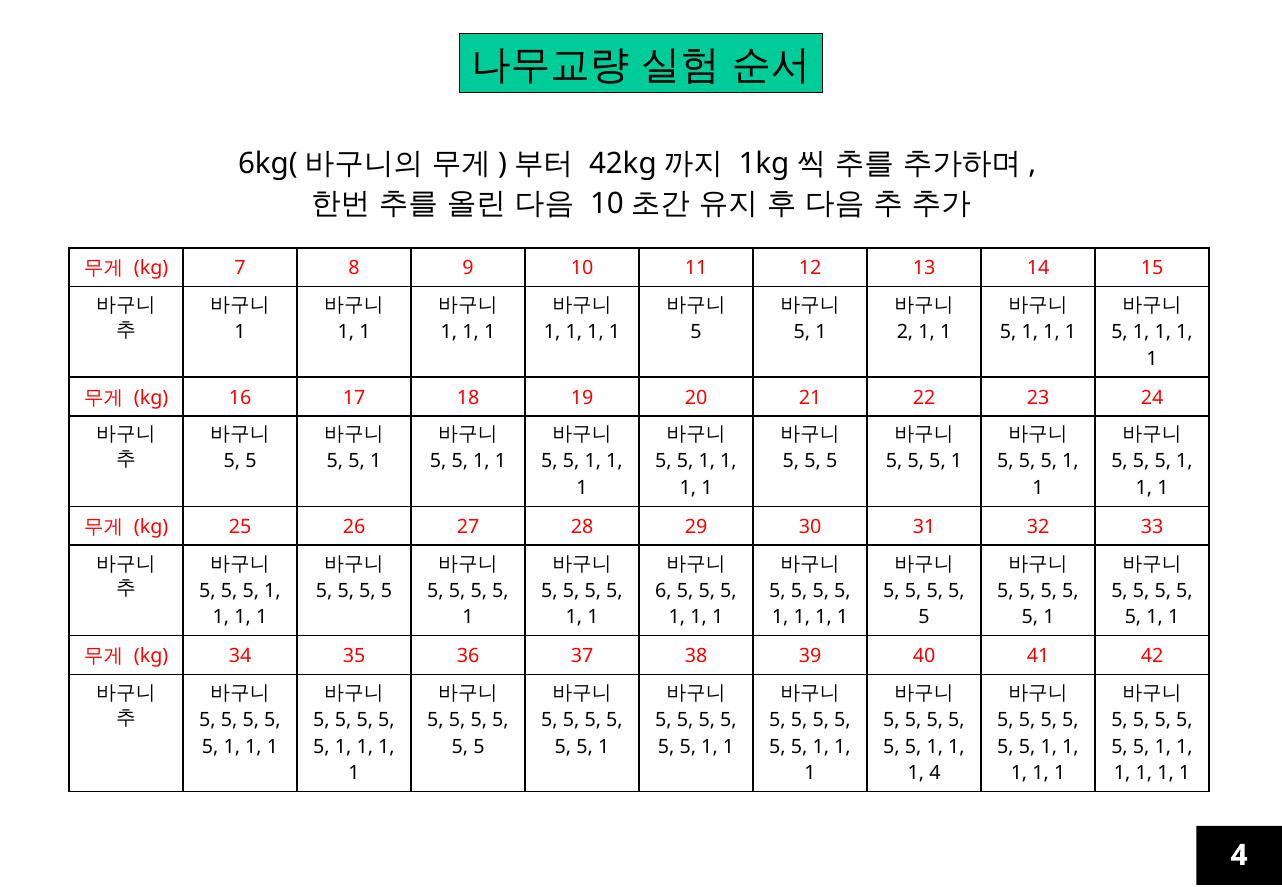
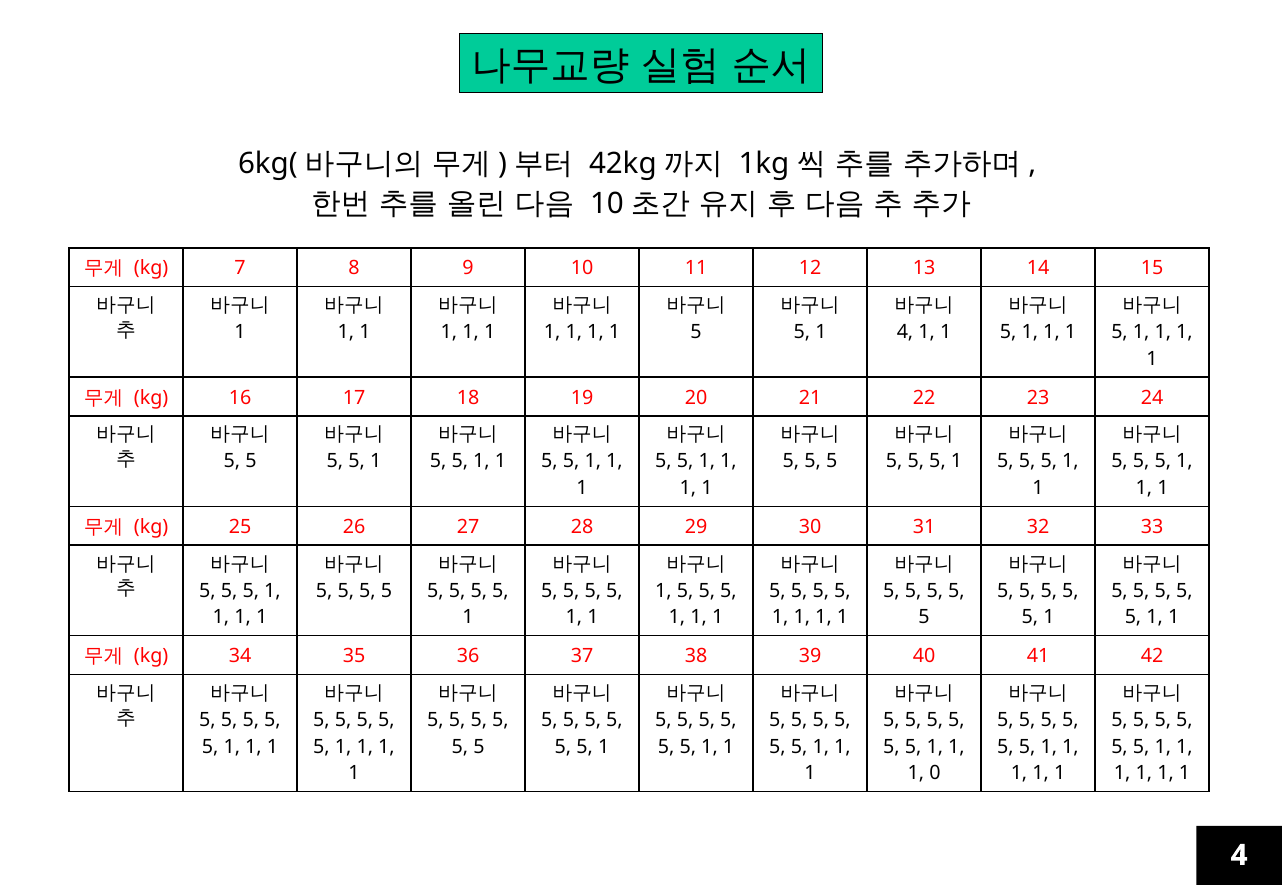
2 at (905, 332): 2 -> 4
6 at (663, 591): 6 -> 1
1 4: 4 -> 0
